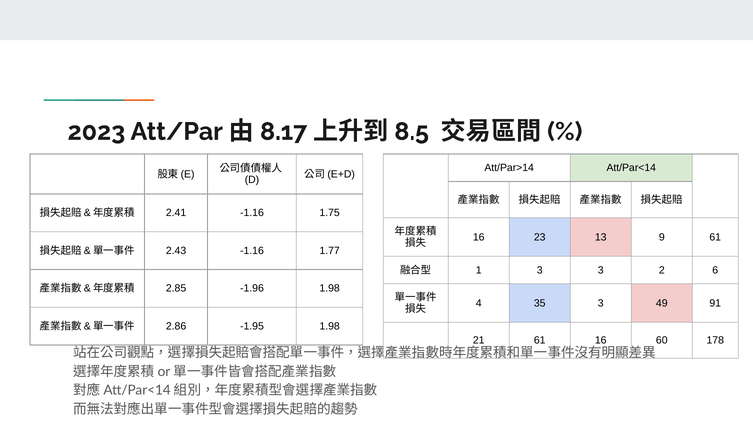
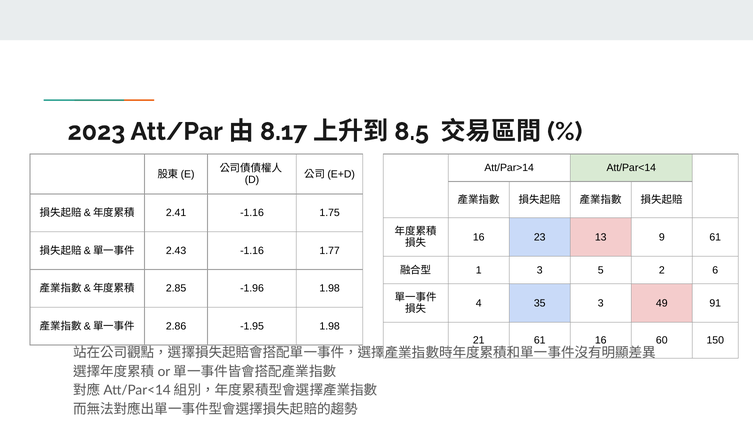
3 3: 3 -> 5
178: 178 -> 150
